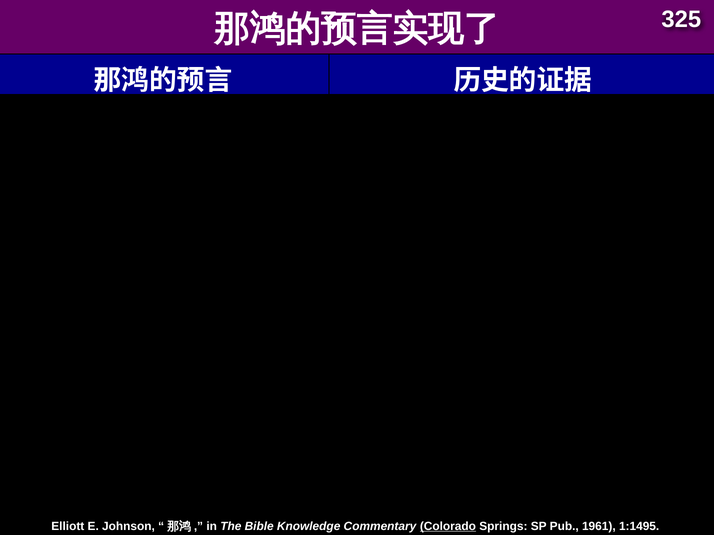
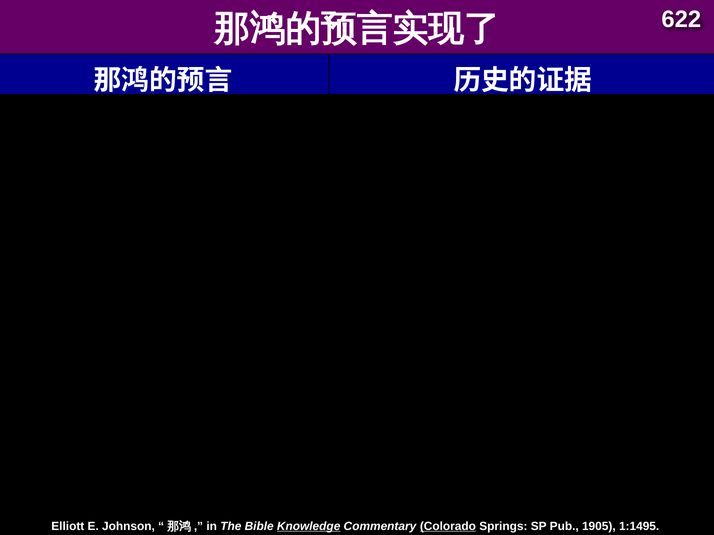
325: 325 -> 622
Knowledge underline: none -> present
1961: 1961 -> 1905
